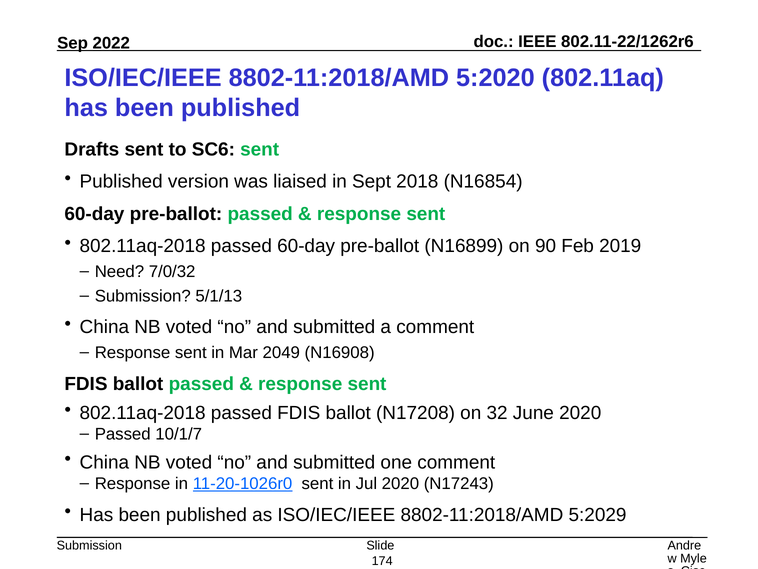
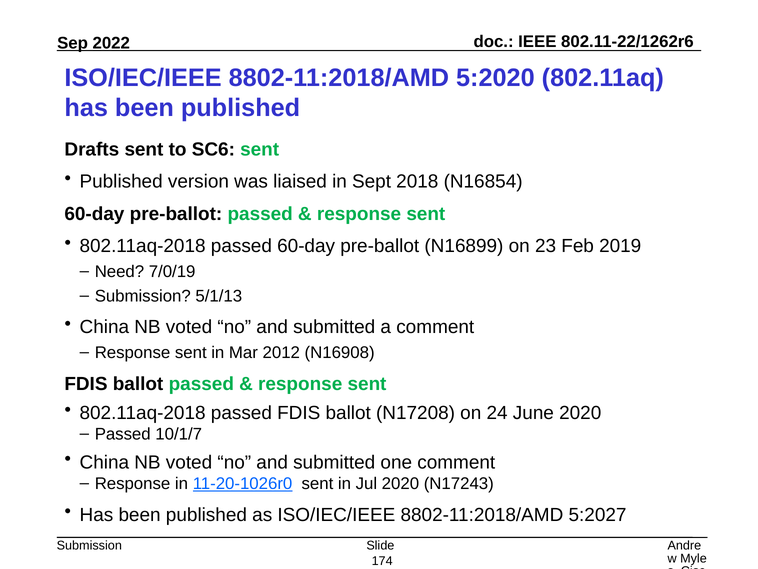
90: 90 -> 23
7/0/32: 7/0/32 -> 7/0/19
2049: 2049 -> 2012
32: 32 -> 24
5:2029: 5:2029 -> 5:2027
